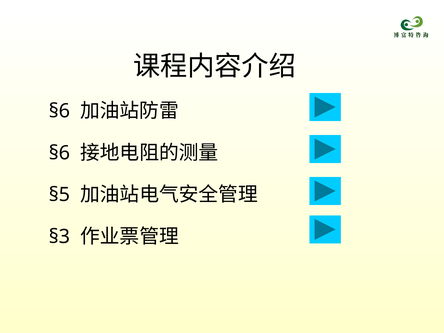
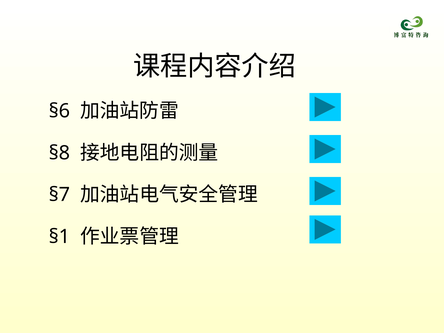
§6 at (60, 153): §6 -> §8
§5: §5 -> §7
§3: §3 -> §1
